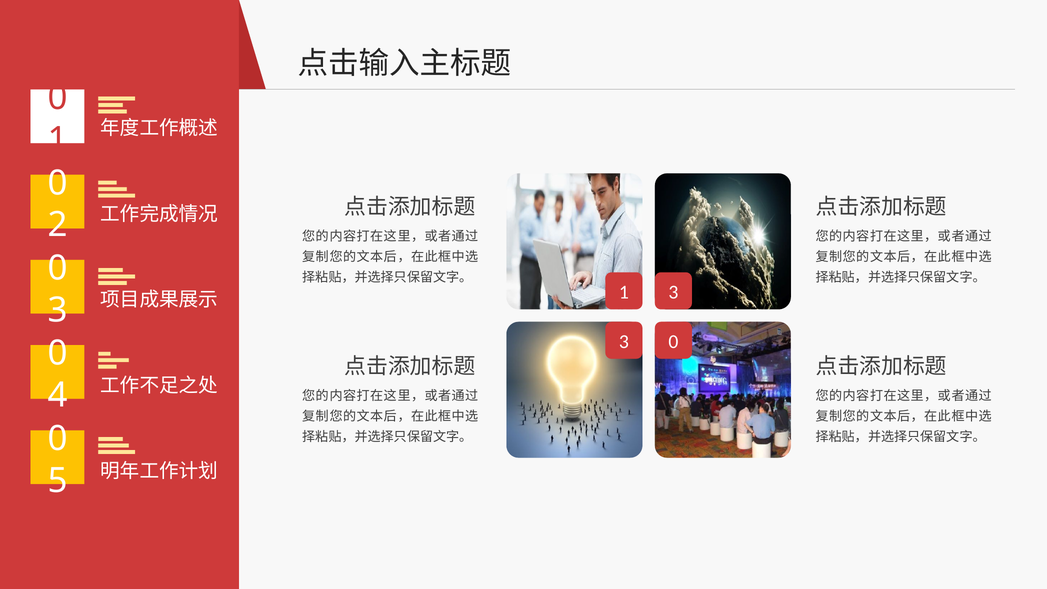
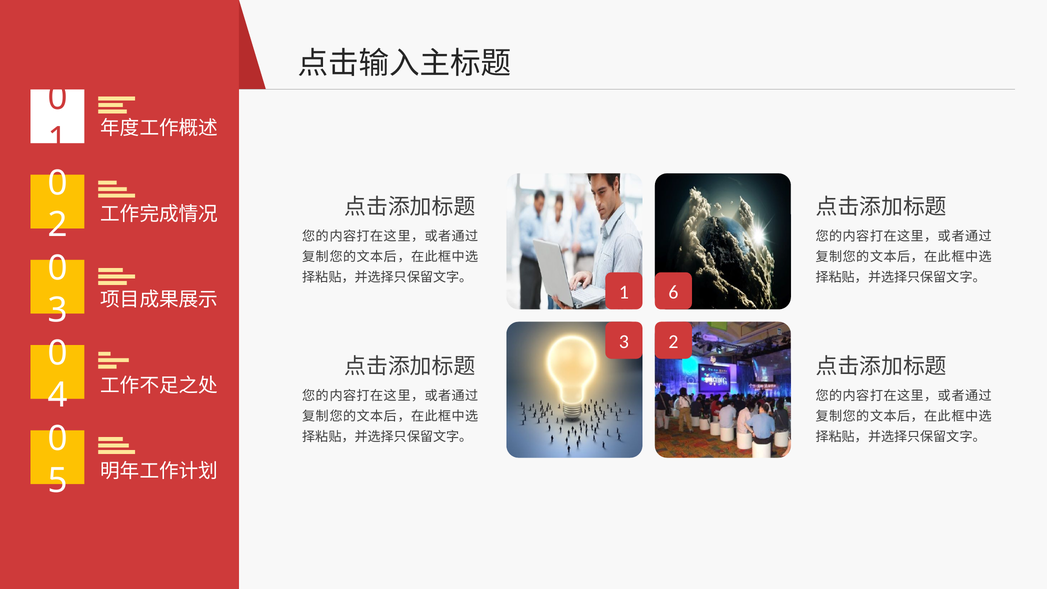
1 3: 3 -> 6
0 at (673, 342): 0 -> 2
